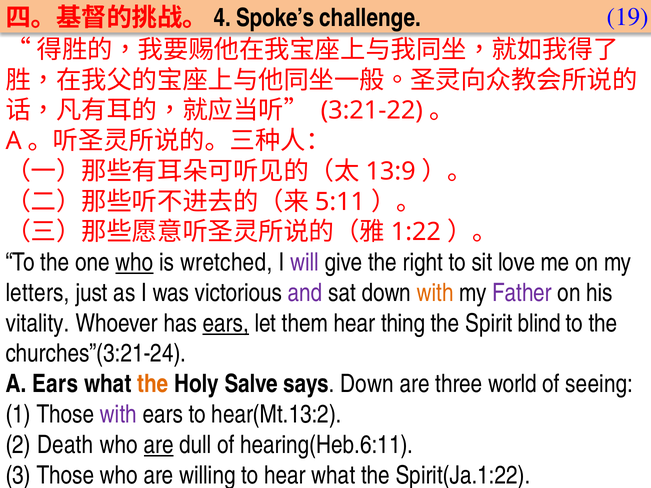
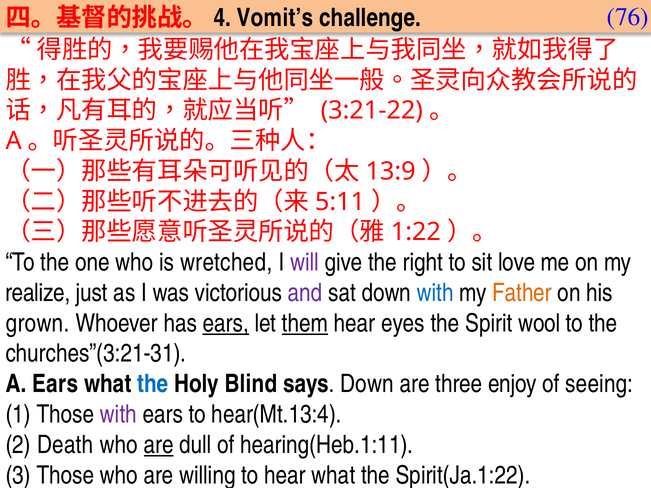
Spoke’s: Spoke’s -> Vomit’s
19: 19 -> 76
who at (134, 263) underline: present -> none
letters: letters -> realize
with at (435, 293) colour: orange -> blue
Father colour: purple -> orange
vitality: vitality -> grown
them underline: none -> present
thing: thing -> eyes
blind: blind -> wool
churches”(3:21-24: churches”(3:21-24 -> churches”(3:21-31
the at (153, 384) colour: orange -> blue
Salve: Salve -> Blind
world: world -> enjoy
hear(Mt.13:2: hear(Mt.13:2 -> hear(Mt.13:4
hearing(Heb.6:11: hearing(Heb.6:11 -> hearing(Heb.1:11
